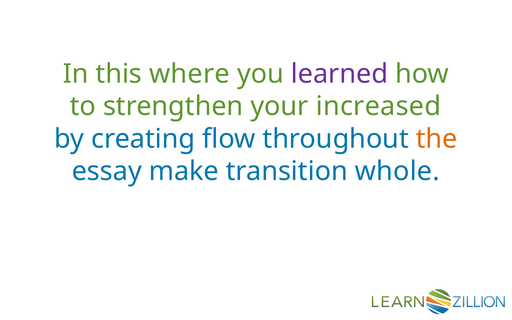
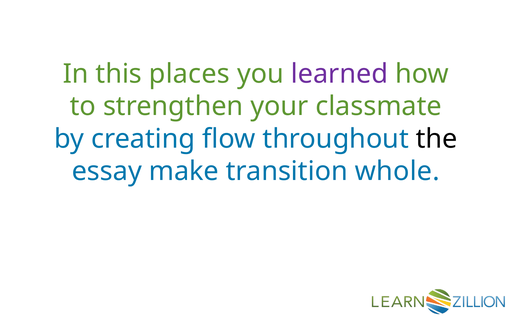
where: where -> places
increased: increased -> classmate
the colour: orange -> black
